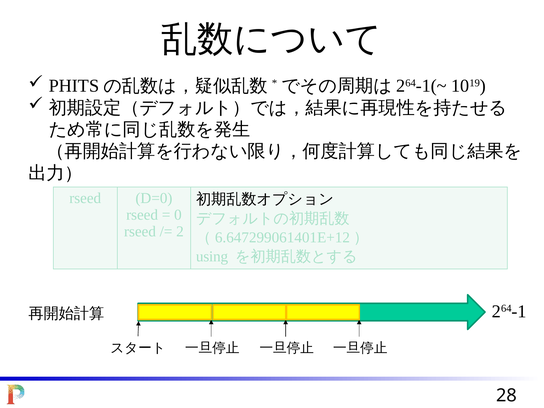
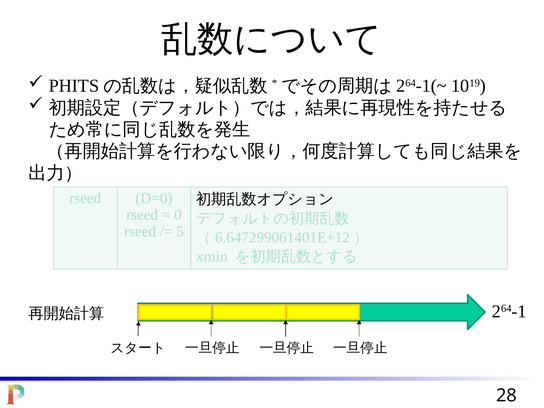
2: 2 -> 5
using: using -> xmin
